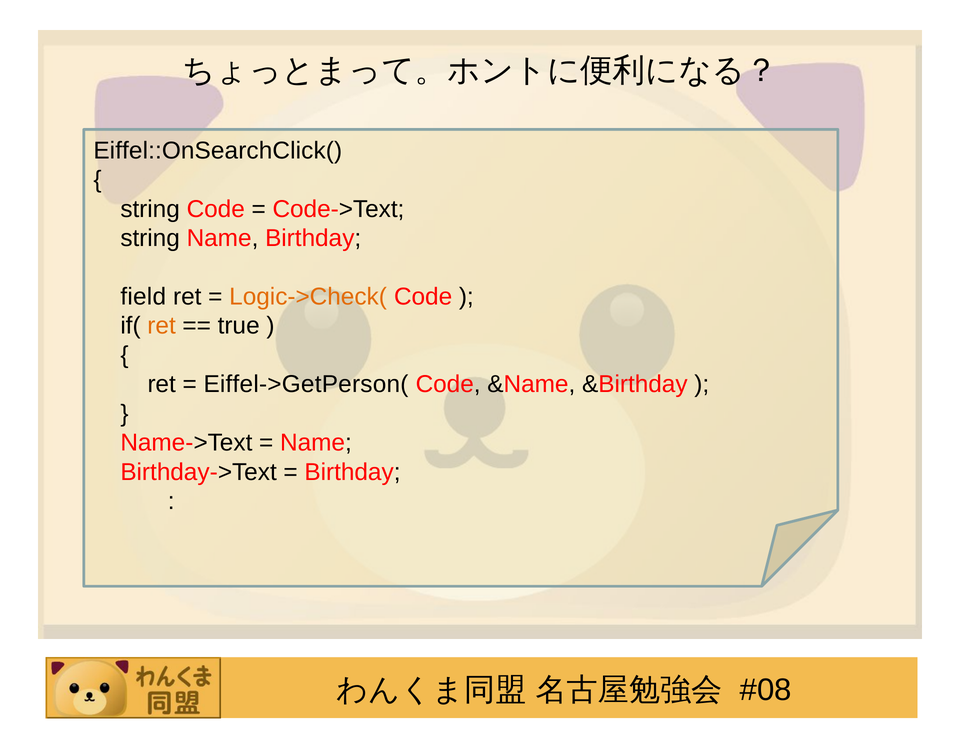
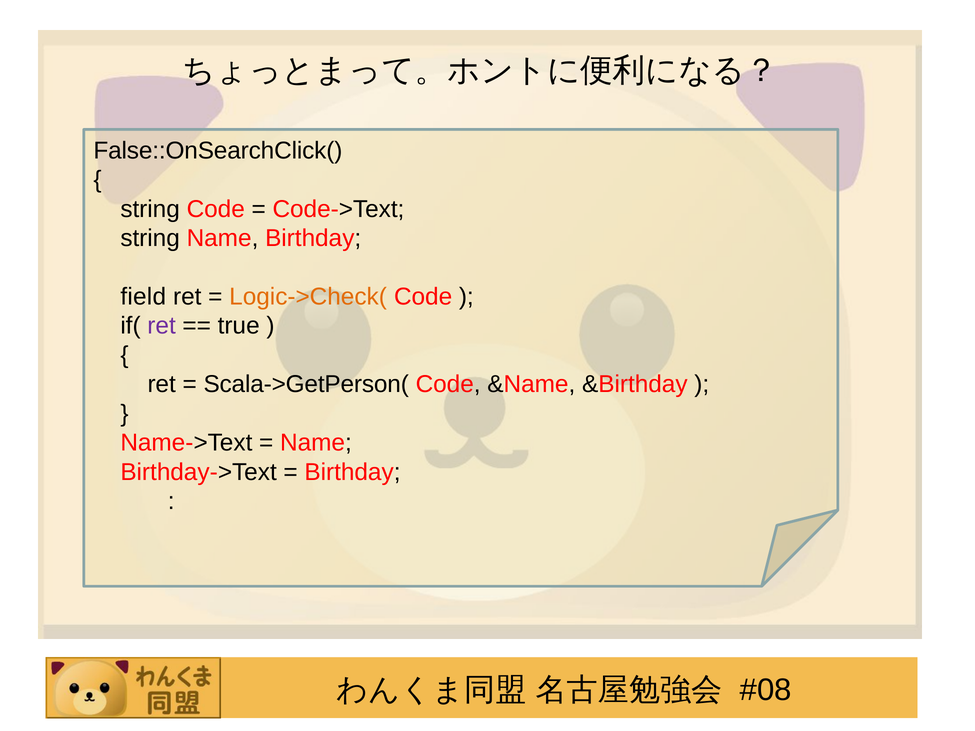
Eiffel::OnSearchClick(: Eiffel::OnSearchClick( -> False::OnSearchClick(
ret at (162, 326) colour: orange -> purple
Eiffel->GetPerson(: Eiffel->GetPerson( -> Scala->GetPerson(
